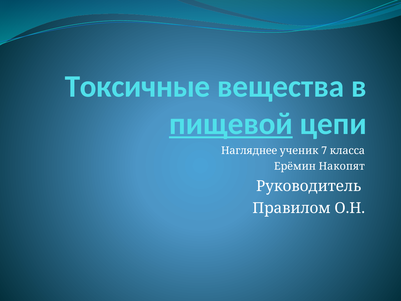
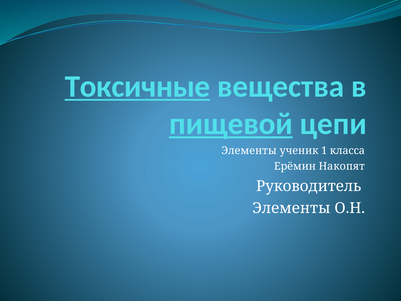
Токсичные underline: none -> present
Нагляднее at (249, 151): Нагляднее -> Элементы
7: 7 -> 1
Правилом at (291, 208): Правилом -> Элементы
